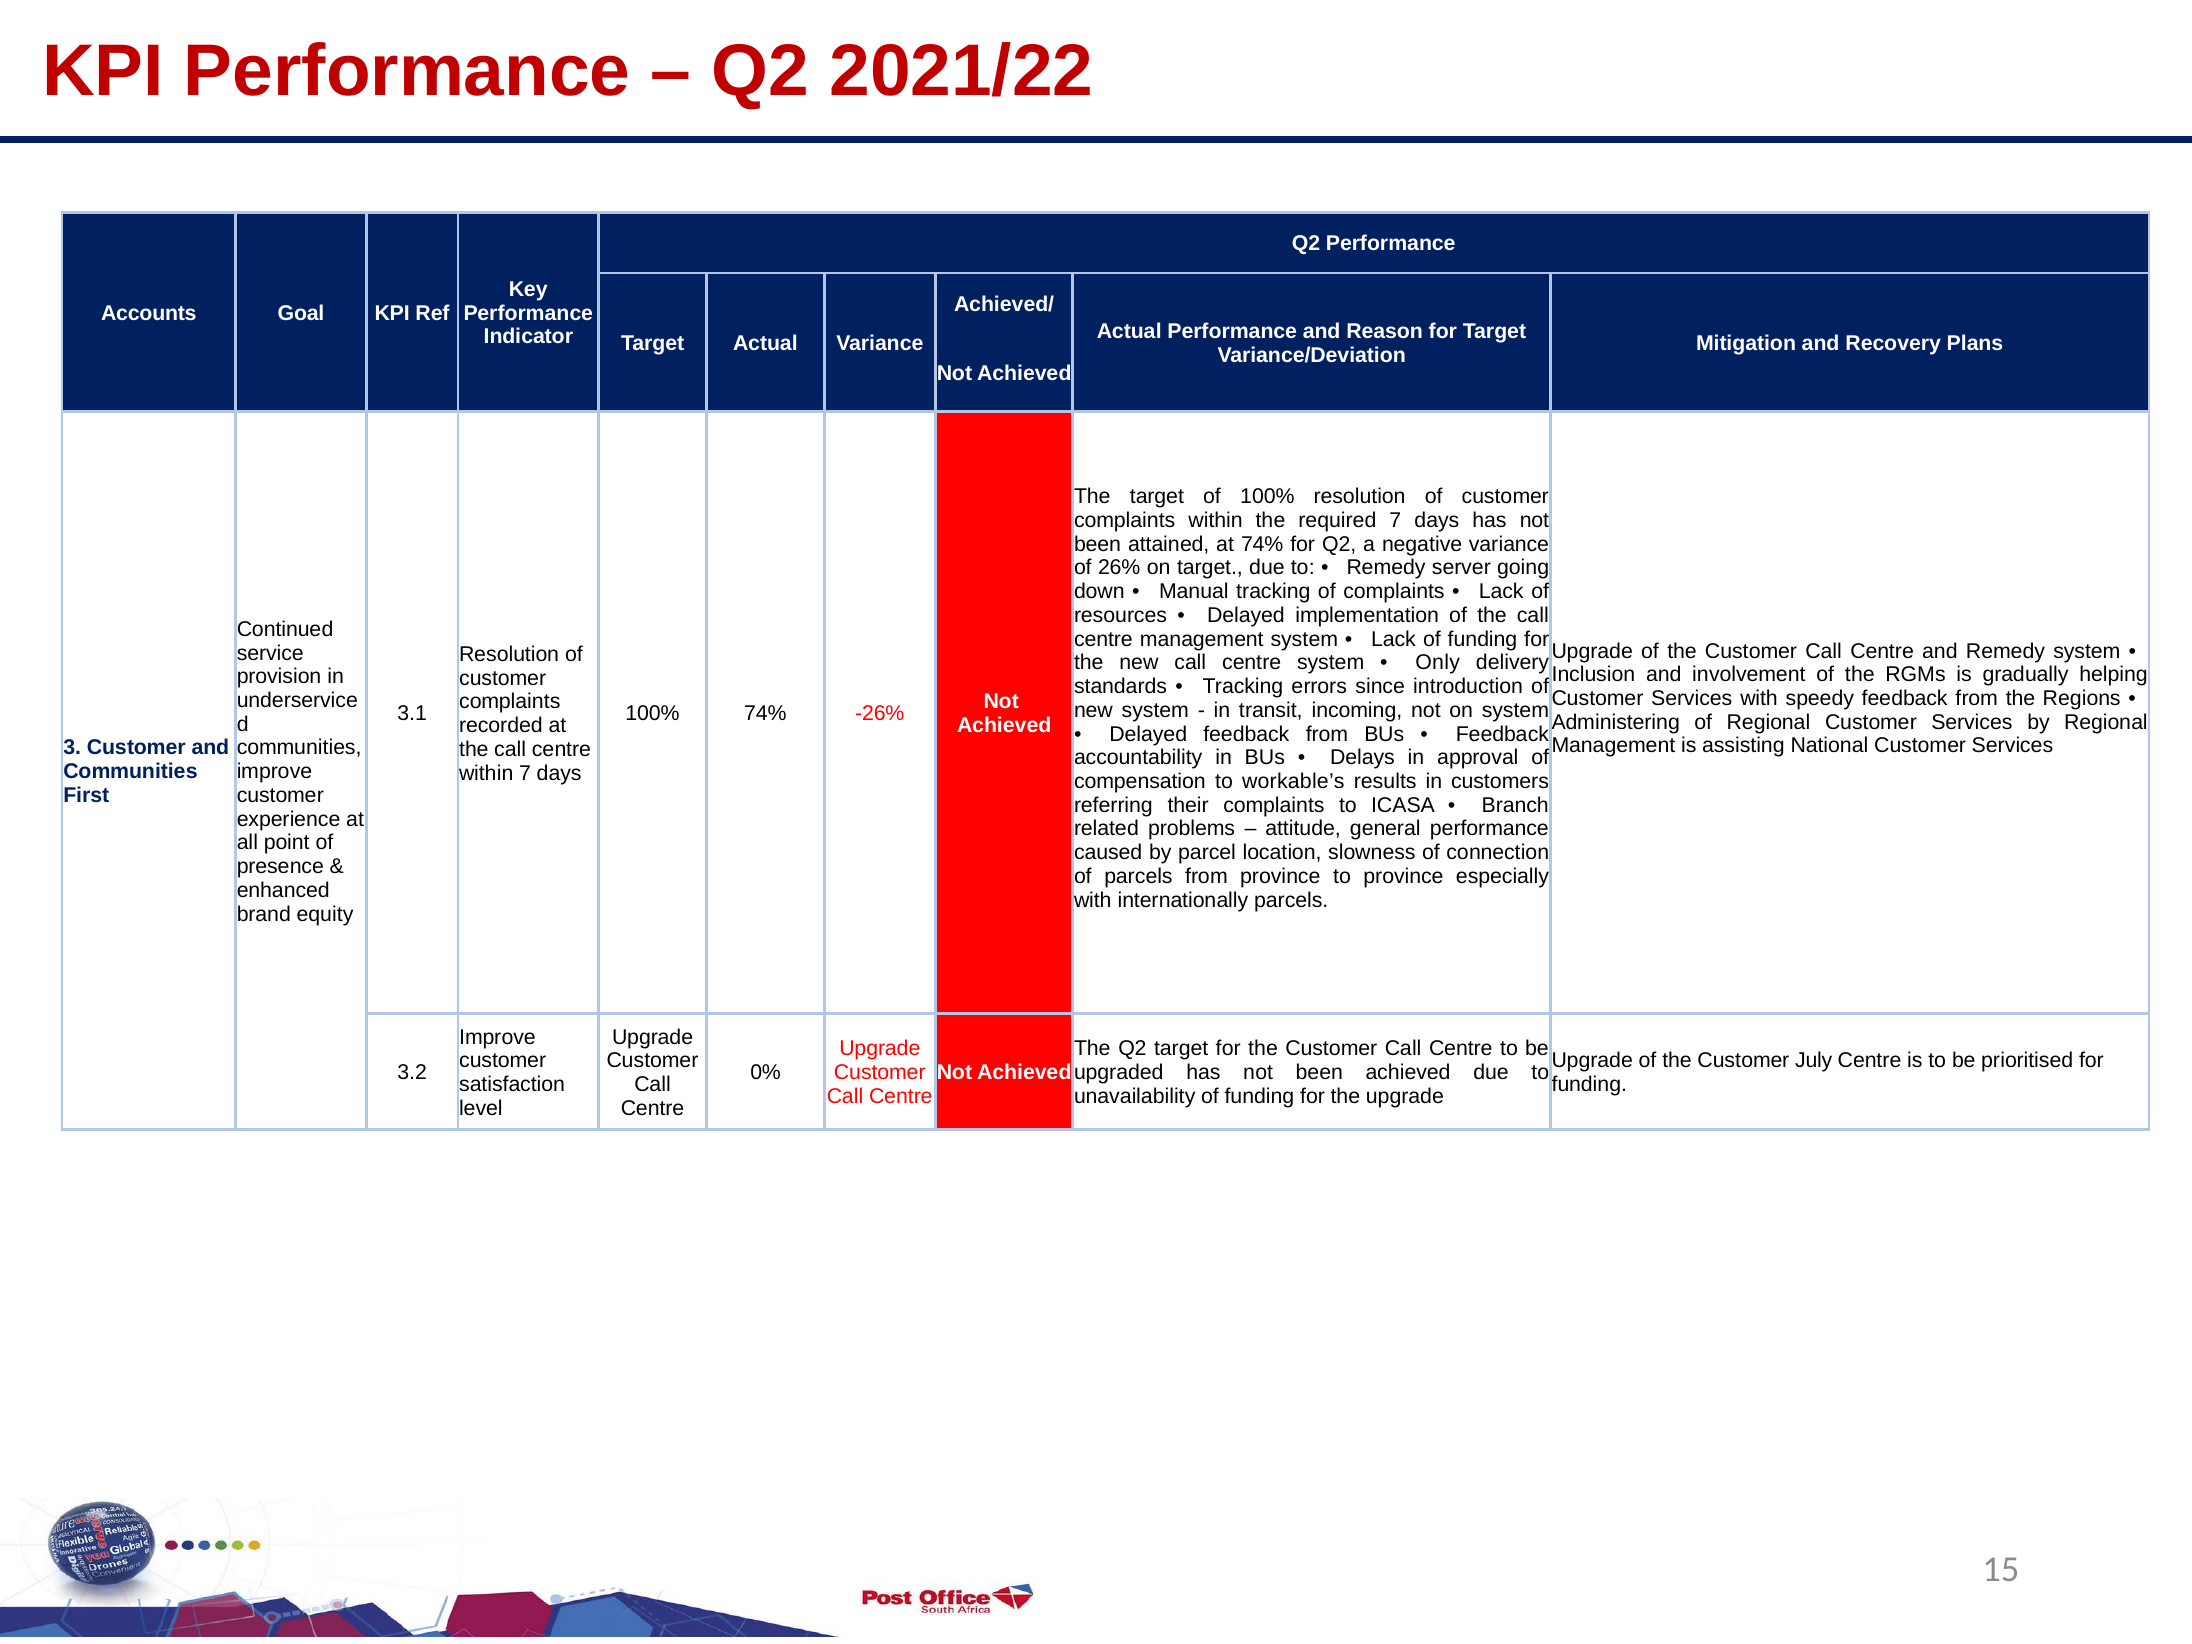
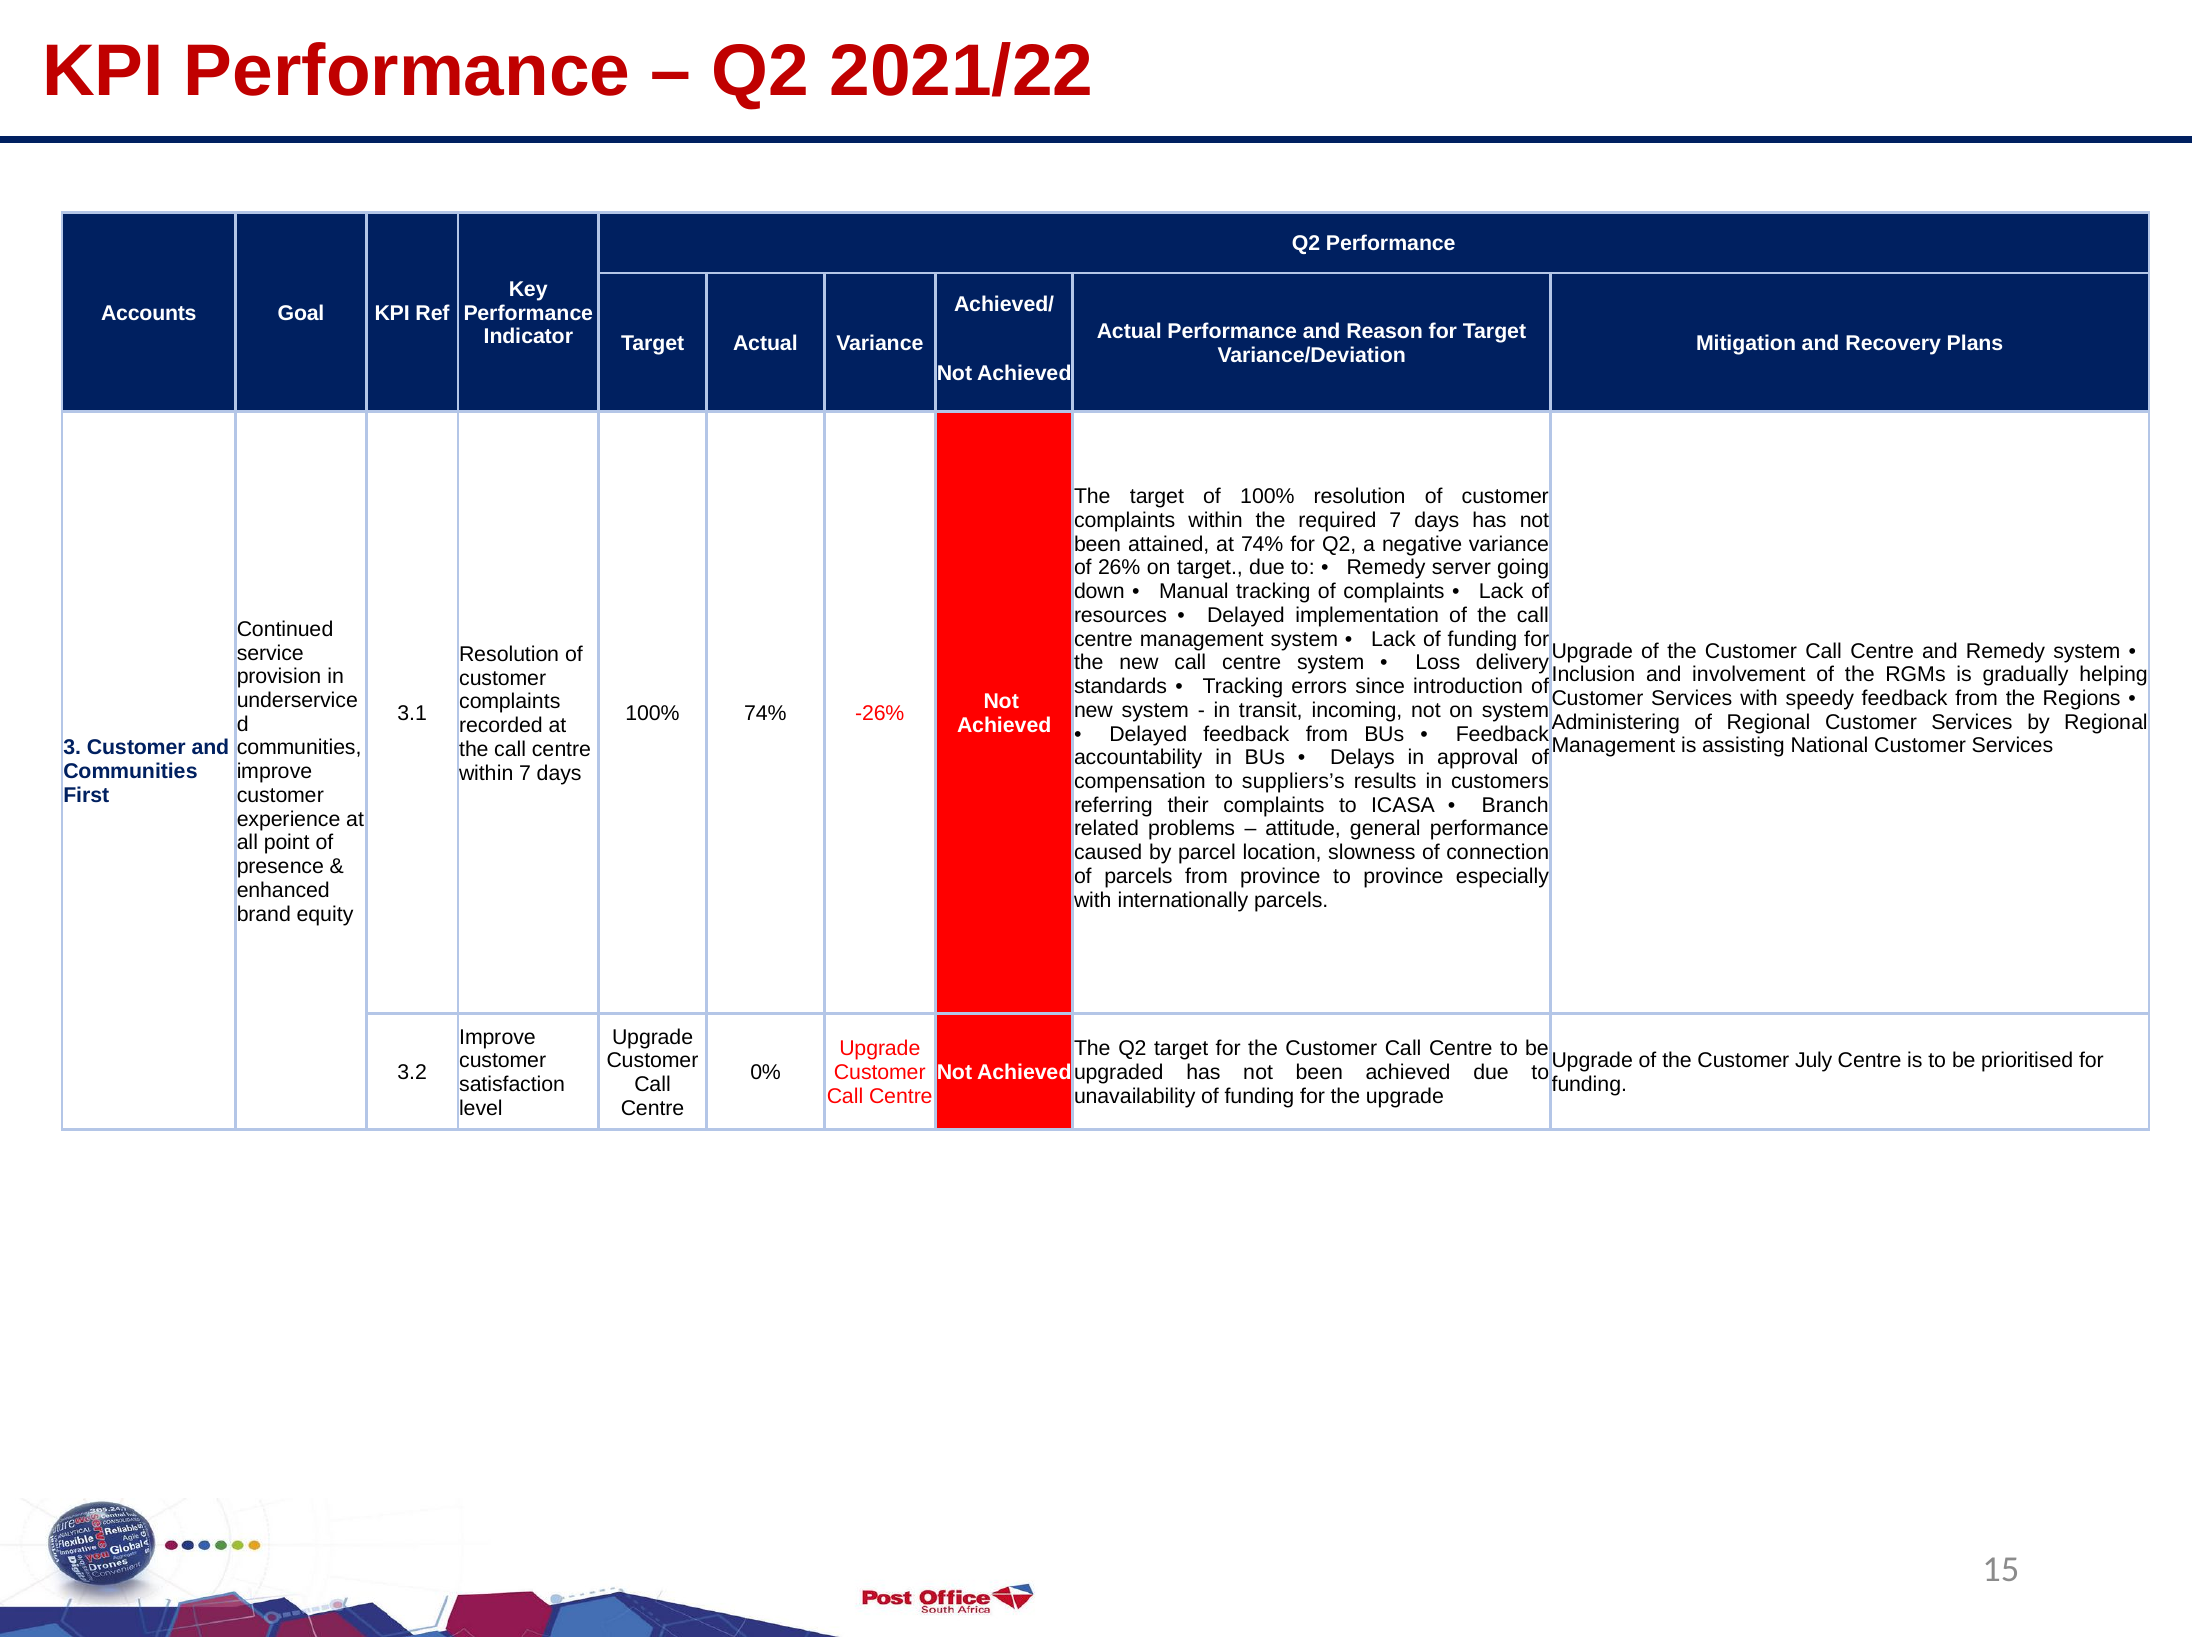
Only: Only -> Loss
workable’s: workable’s -> suppliers’s
